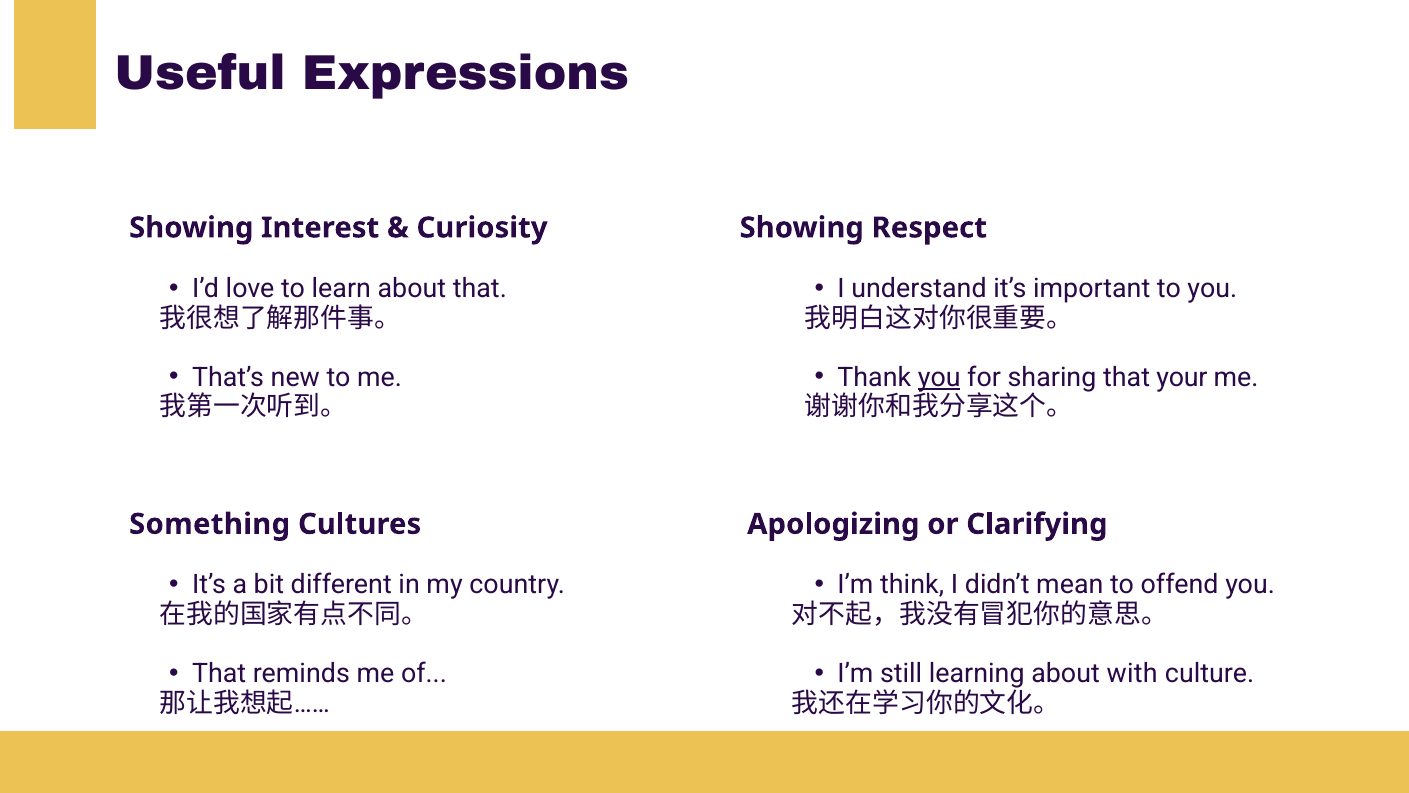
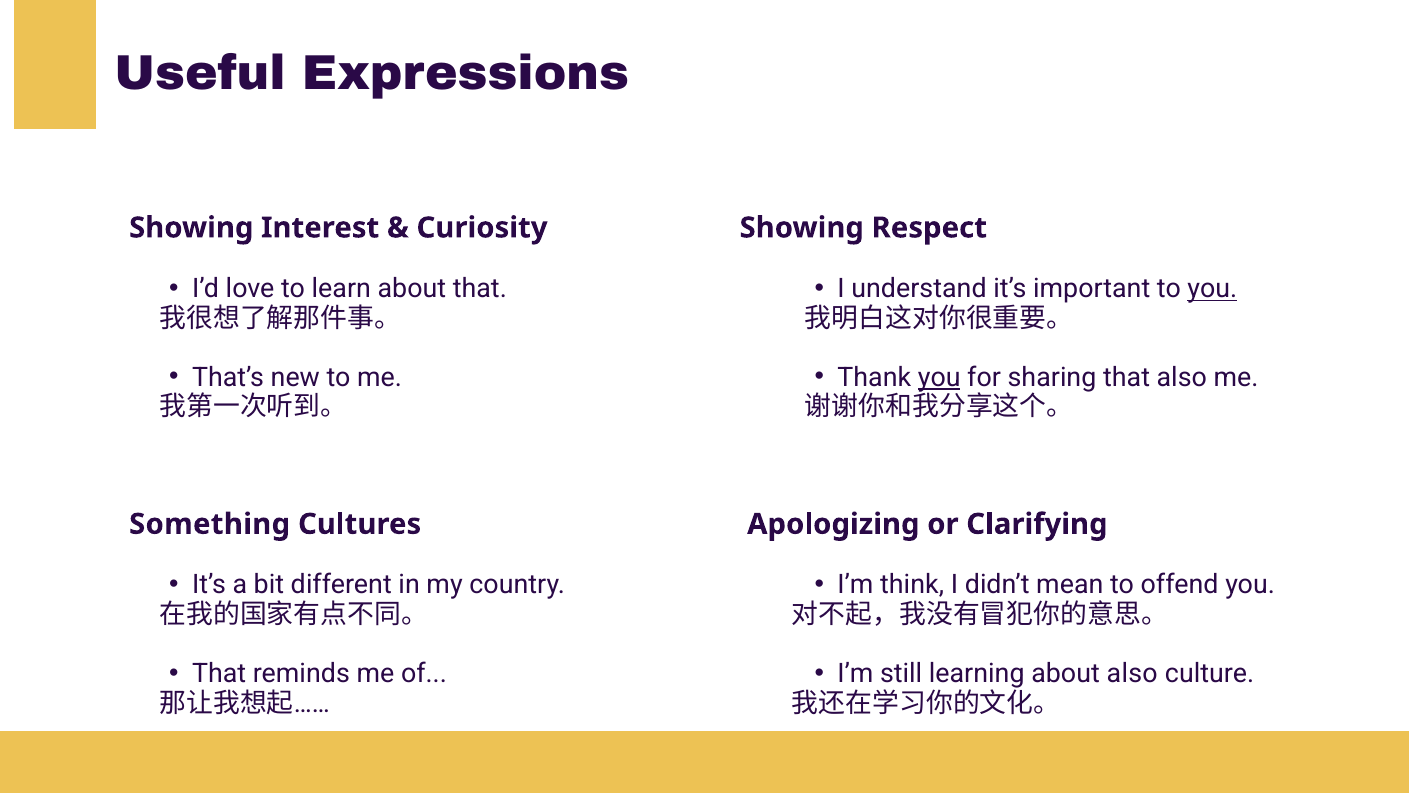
you at (1212, 289) underline: none -> present
that your: your -> also
about with: with -> also
